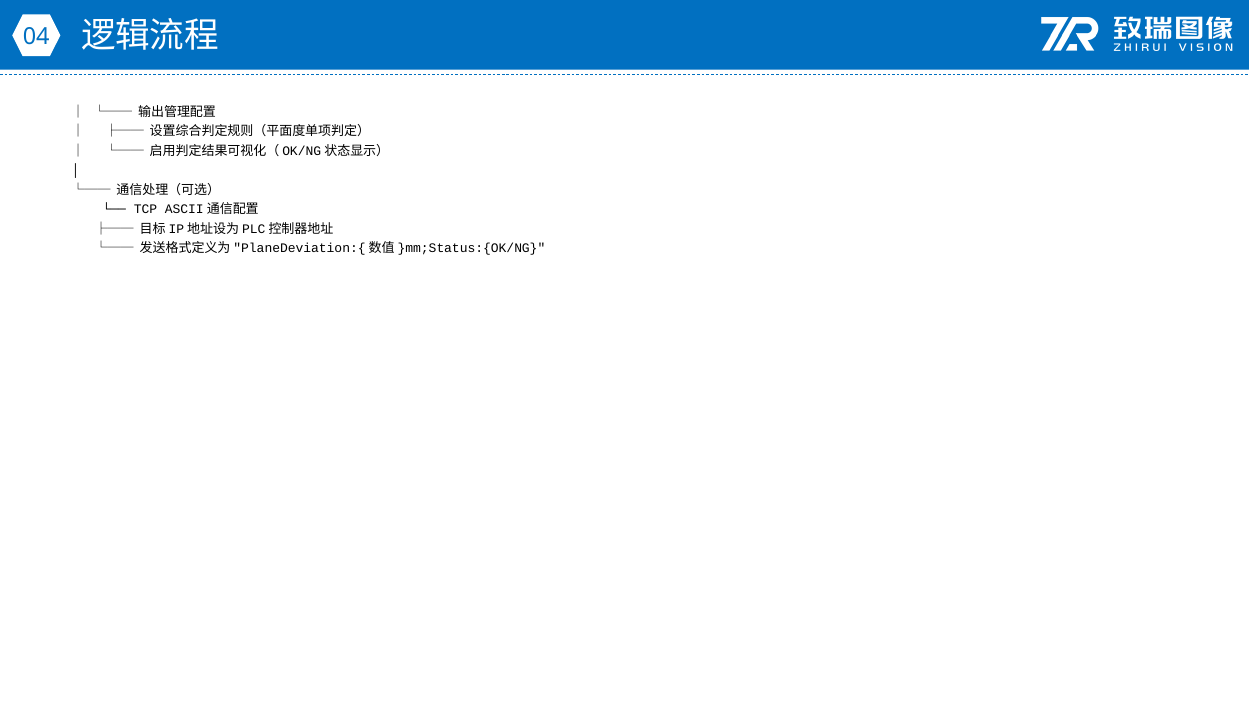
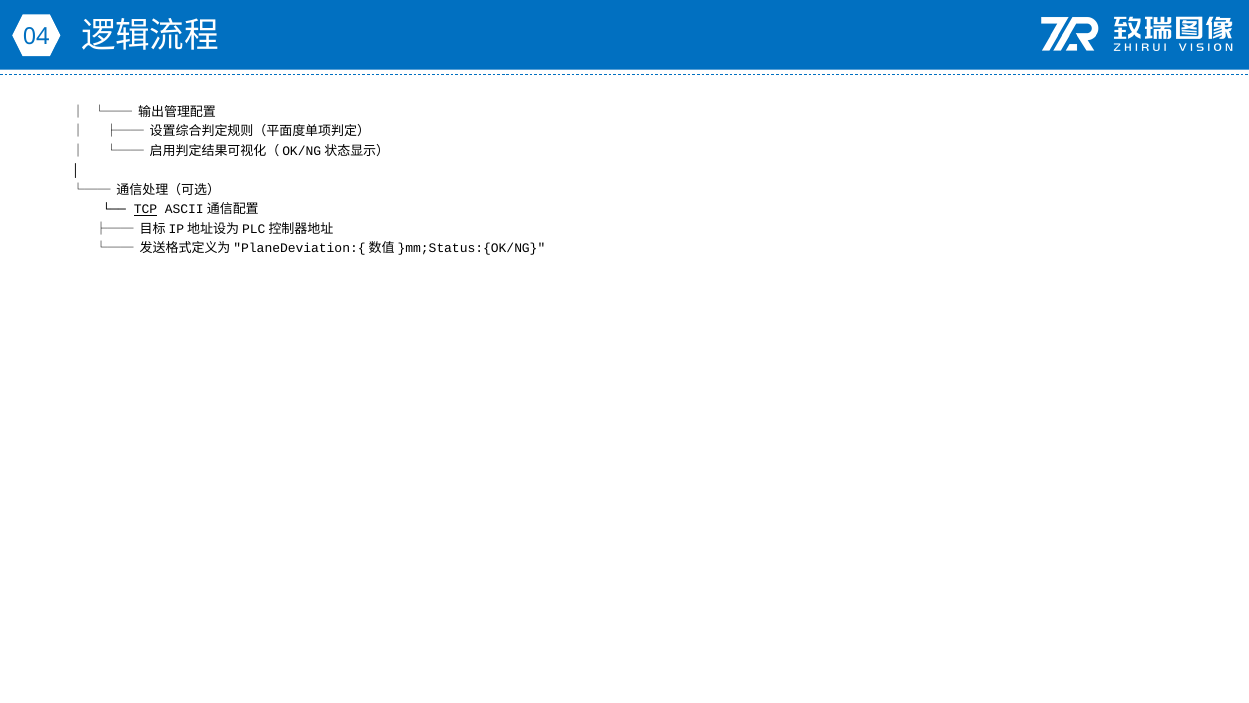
TCP underline: none -> present
